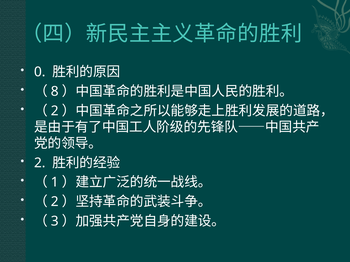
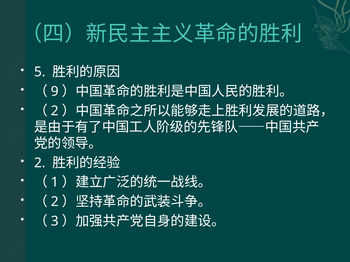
0: 0 -> 5
8: 8 -> 9
